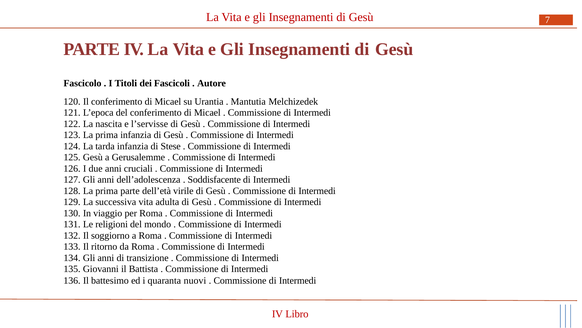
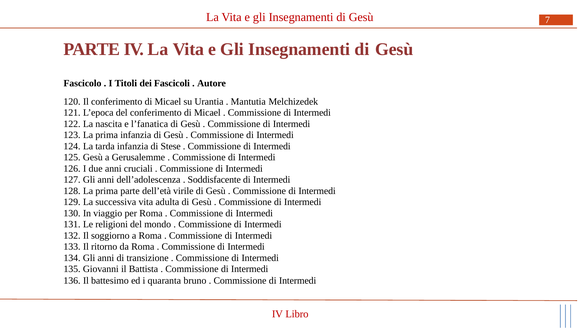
l’servisse: l’servisse -> l’fanatica
nuovi: nuovi -> bruno
